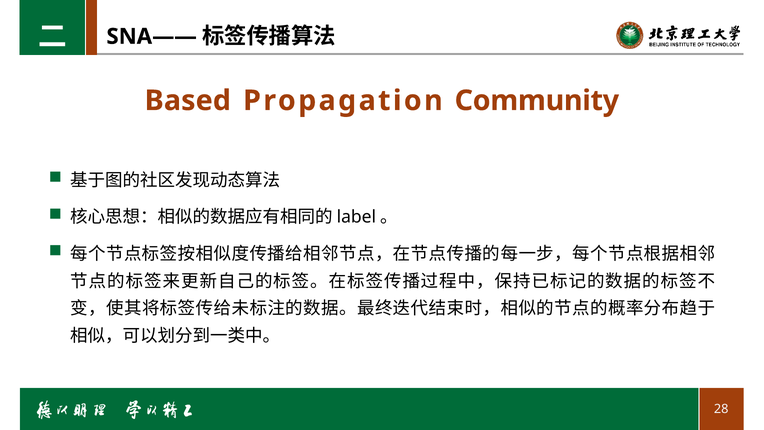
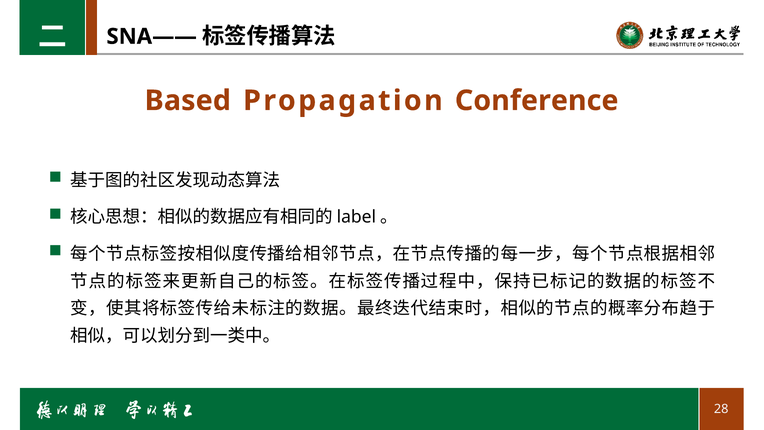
Community: Community -> Conference
